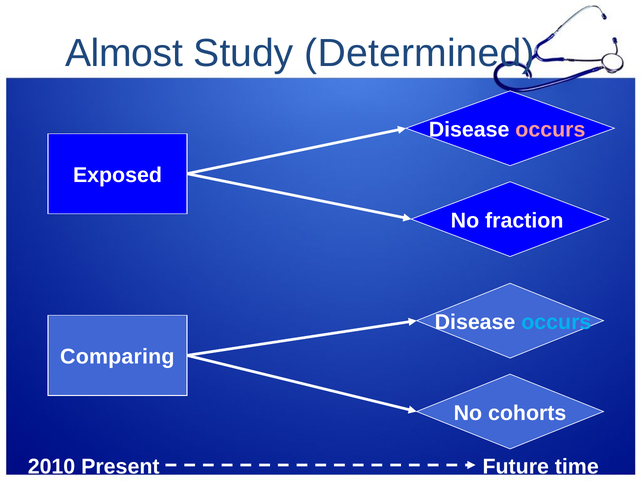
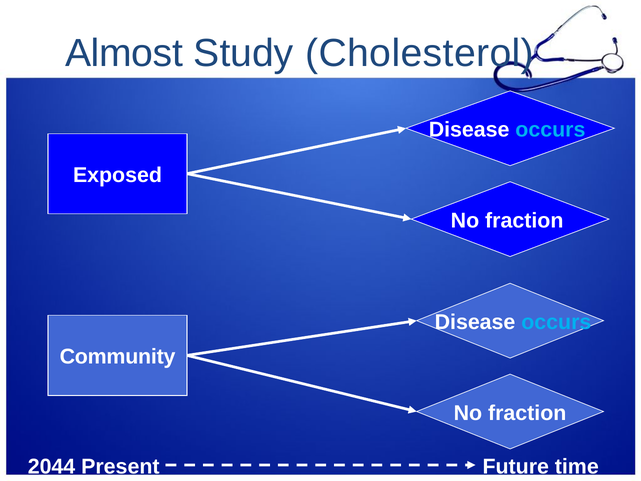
Determined: Determined -> Cholesterol
occurs at (550, 130) colour: pink -> light blue
Comparing: Comparing -> Community
cohorts at (527, 413): cohorts -> fraction
2010: 2010 -> 2044
